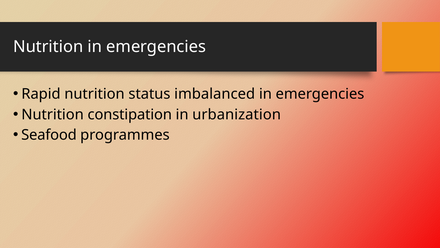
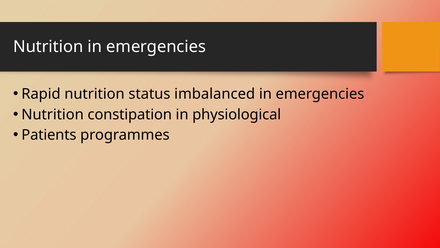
urbanization: urbanization -> physiological
Seafood: Seafood -> Patients
